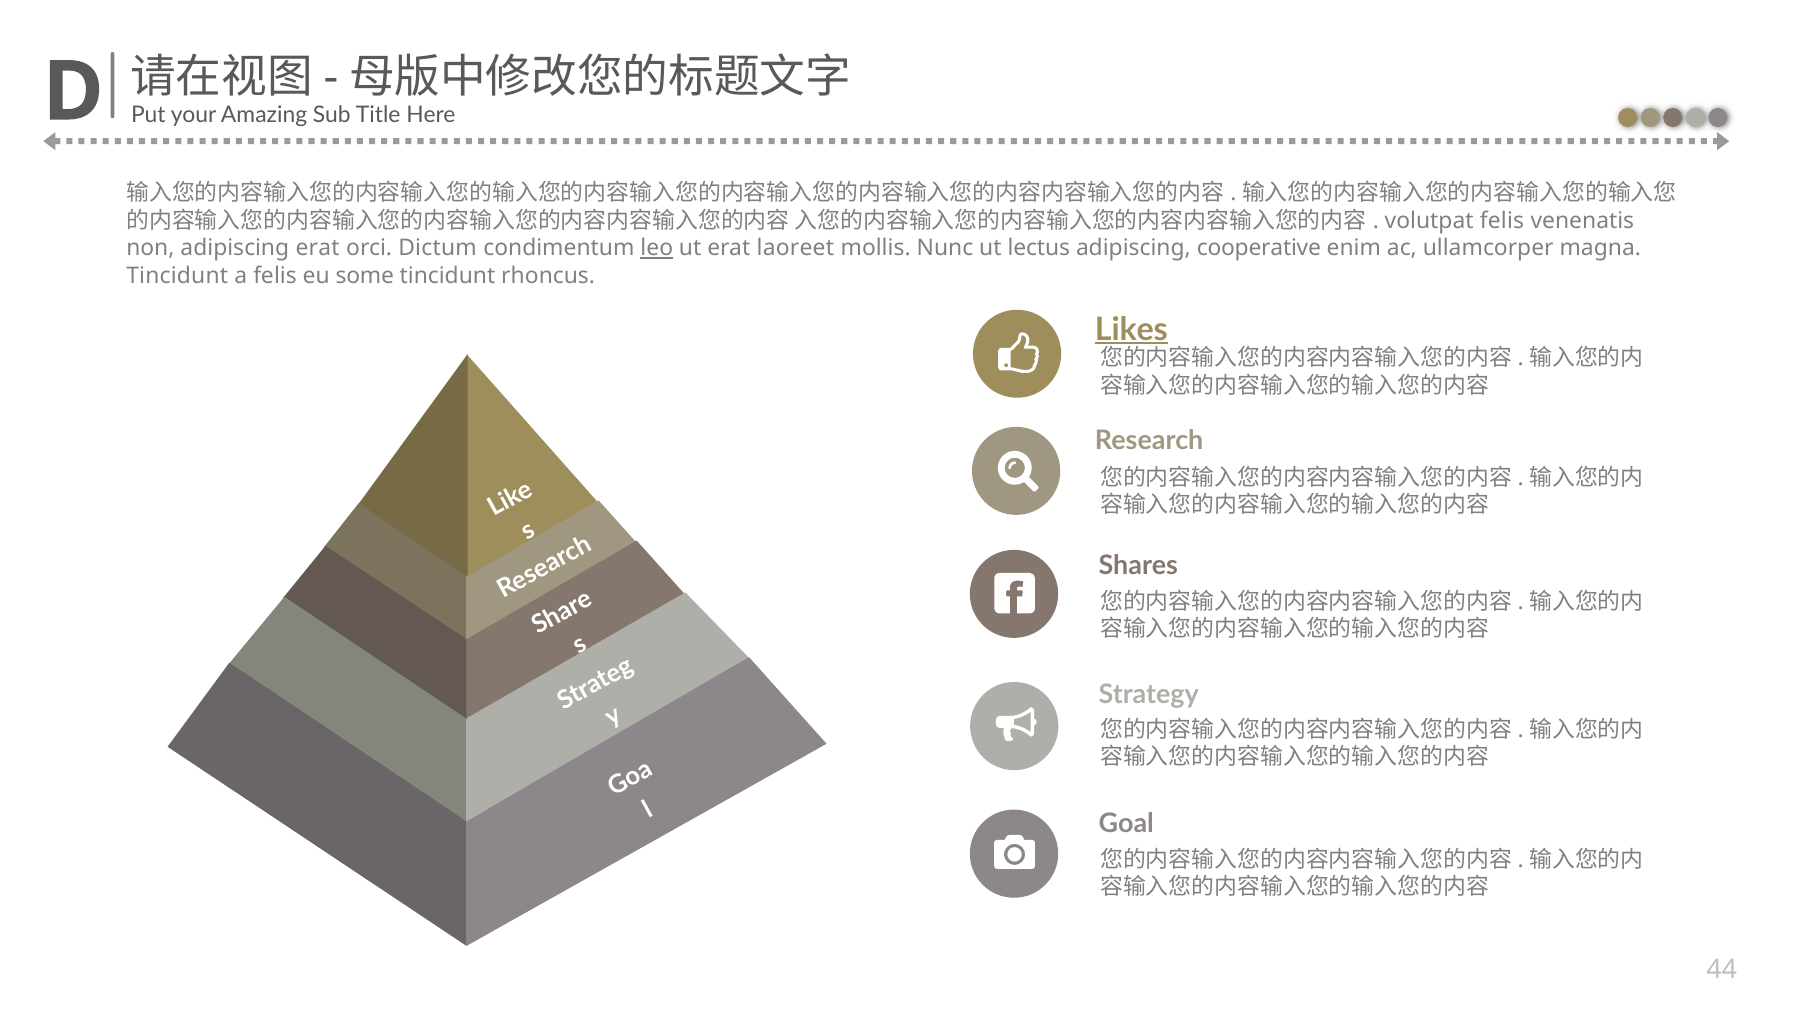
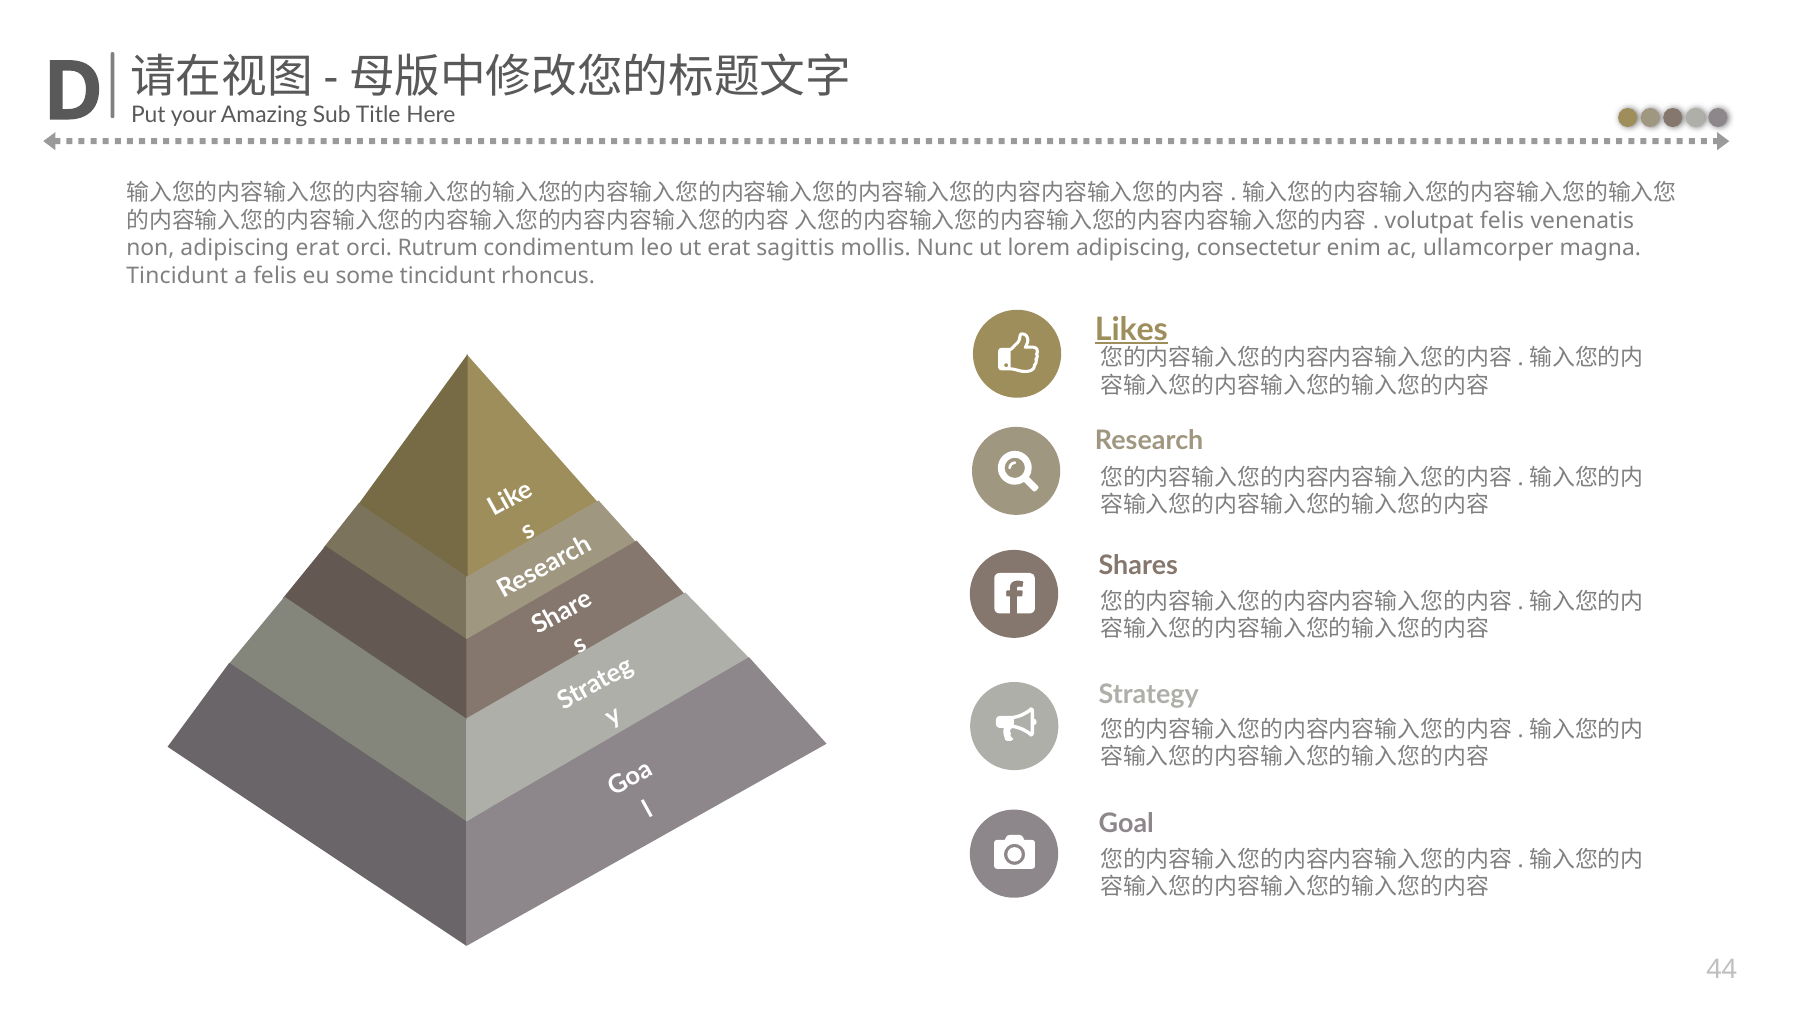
Dictum: Dictum -> Rutrum
leo underline: present -> none
laoreet: laoreet -> sagittis
lectus: lectus -> lorem
cooperative: cooperative -> consectetur
